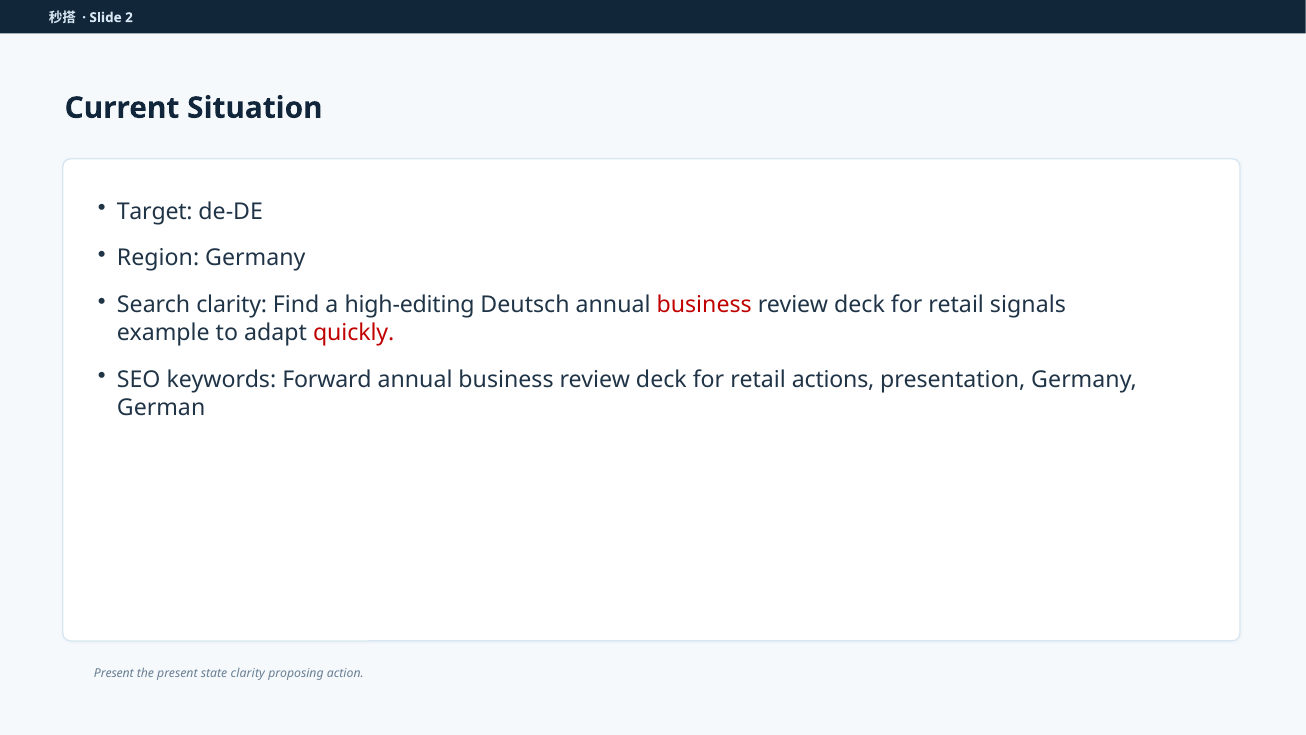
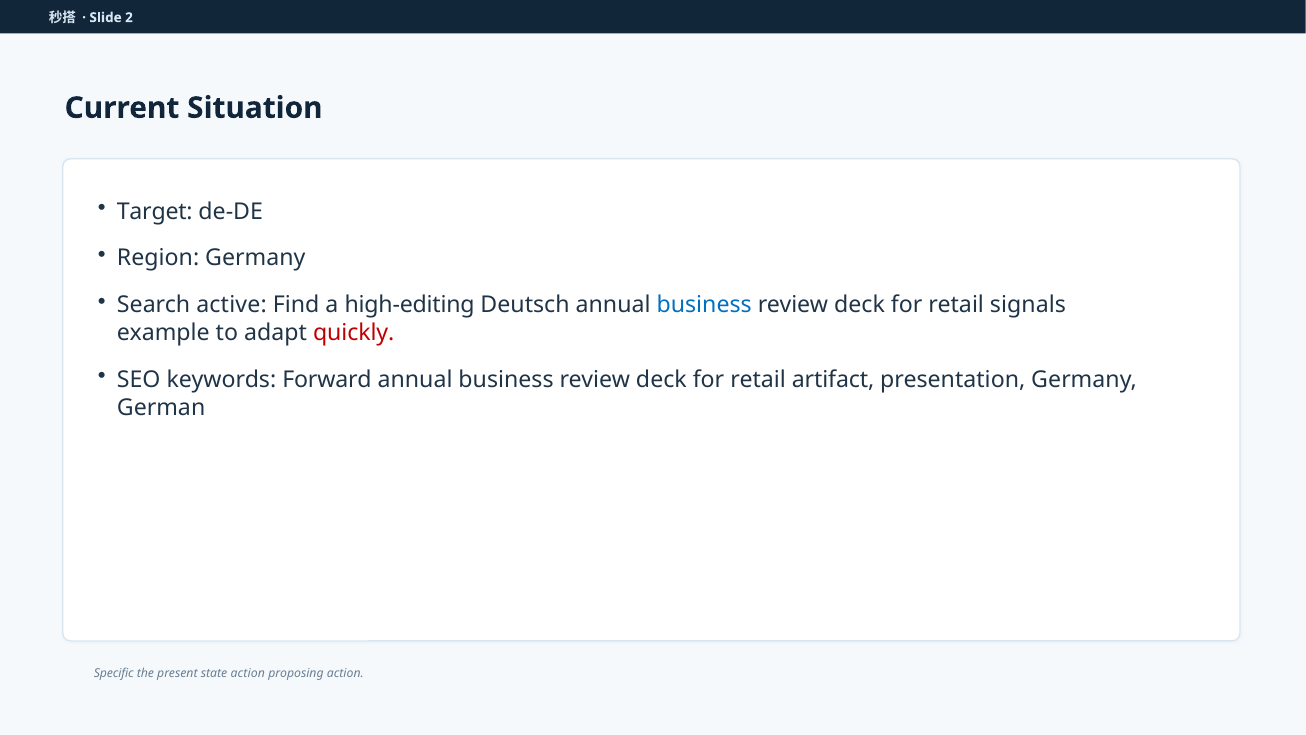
Search clarity: clarity -> active
business at (704, 305) colour: red -> blue
actions: actions -> artifact
Present at (114, 673): Present -> Specific
state clarity: clarity -> action
